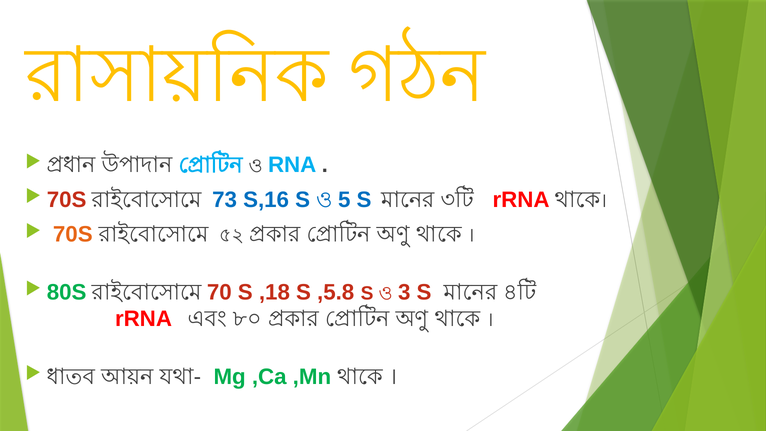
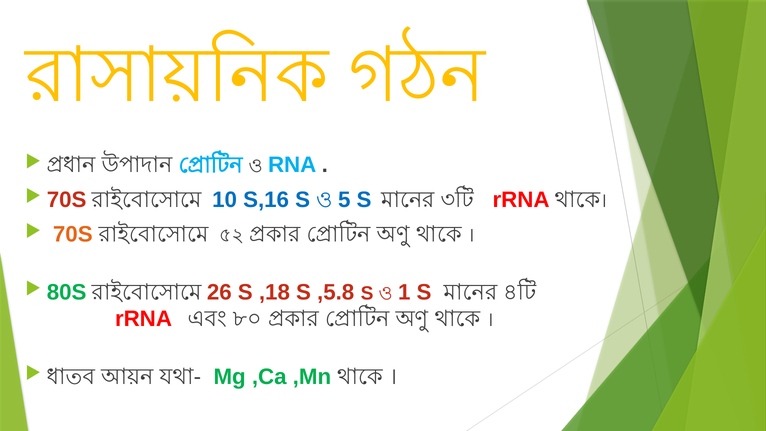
73: 73 -> 10
70: 70 -> 26
3: 3 -> 1
